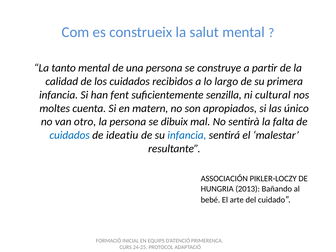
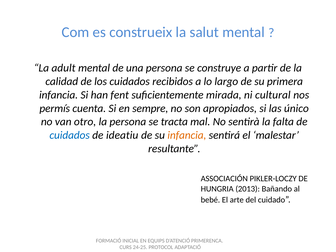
tanto: tanto -> adult
senzilla: senzilla -> mirada
moltes: moltes -> permís
matern: matern -> sempre
dibuix: dibuix -> tracta
infancia at (187, 135) colour: blue -> orange
